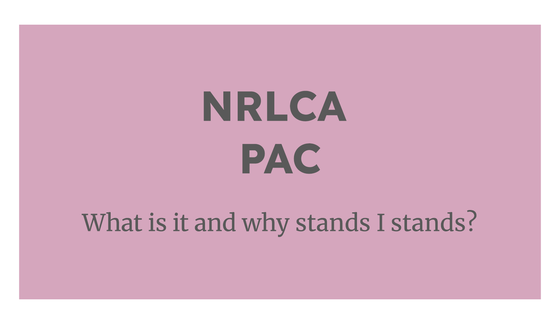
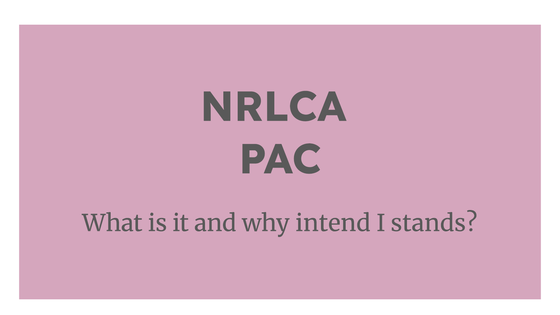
why stands: stands -> intend
